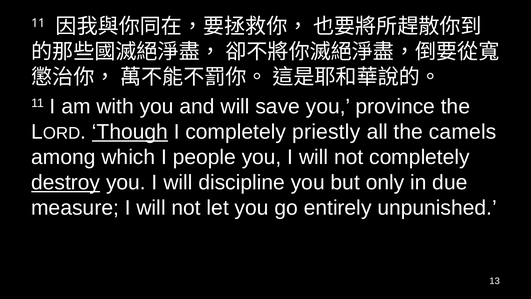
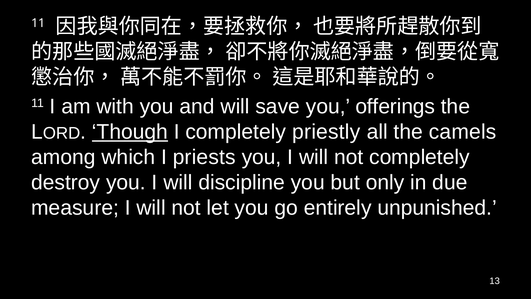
province: province -> offerings
people: people -> priests
destroy underline: present -> none
